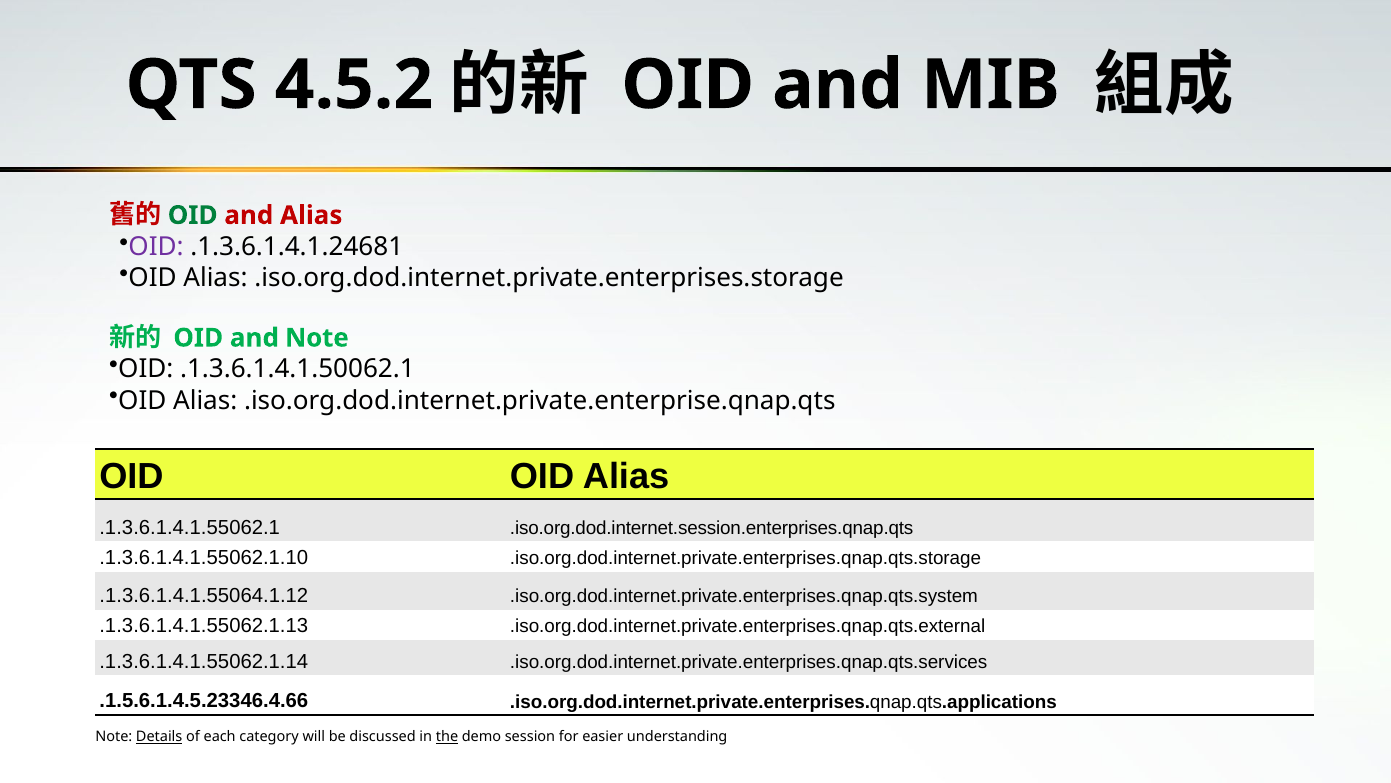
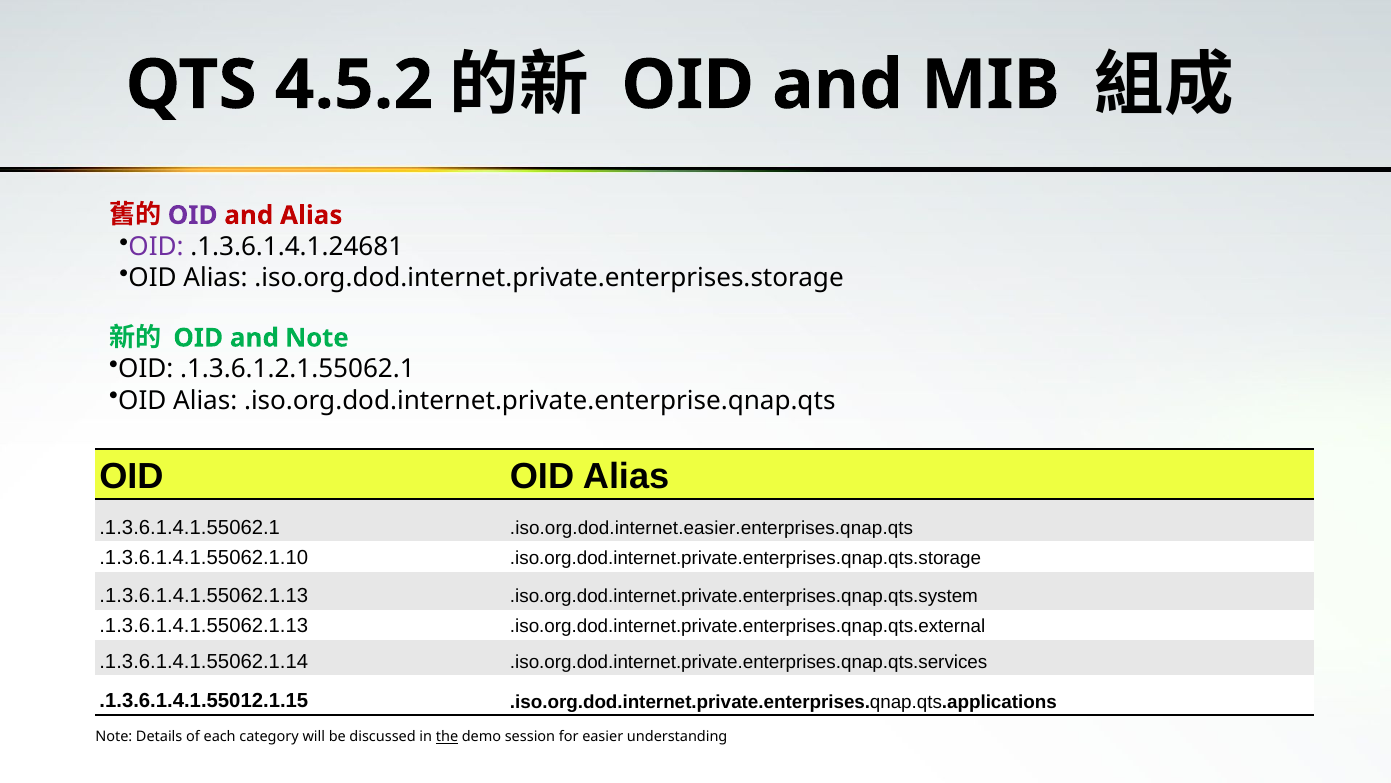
OID at (193, 215) colour: green -> purple
.1.3.6.1.4.1.50062.1: .1.3.6.1.4.1.50062.1 -> .1.3.6.1.2.1.55062.1
.iso.org.dod.internet.session.enterprises.qnap.qts: .iso.org.dod.internet.session.enterprises.qnap.qts -> .iso.org.dod.internet.easier.enterprises.qnap.qts
.1.3.6.1.4.1.55064.1.12 at (204, 595): .1.3.6.1.4.1.55064.1.12 -> .1.3.6.1.4.1.55062.1.13
.1.5.6.1.4.5.23346.4.66: .1.5.6.1.4.5.23346.4.66 -> .1.3.6.1.4.1.55012.1.15
Details underline: present -> none
